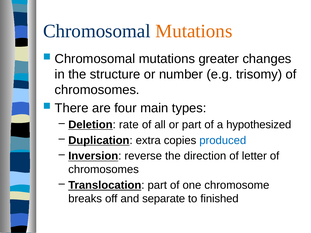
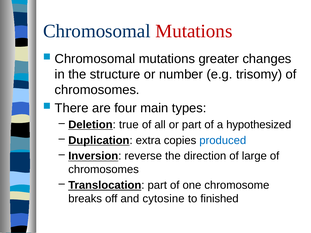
Mutations at (194, 31) colour: orange -> red
rate: rate -> true
letter: letter -> large
separate: separate -> cytosine
